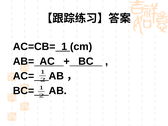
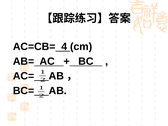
AC=CB= 1: 1 -> 4
